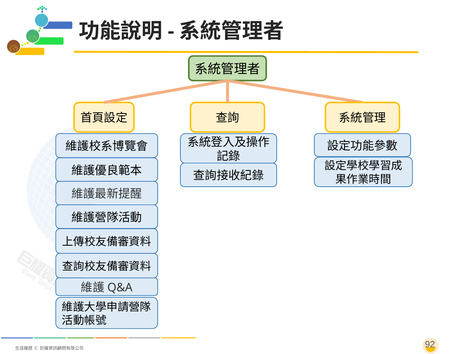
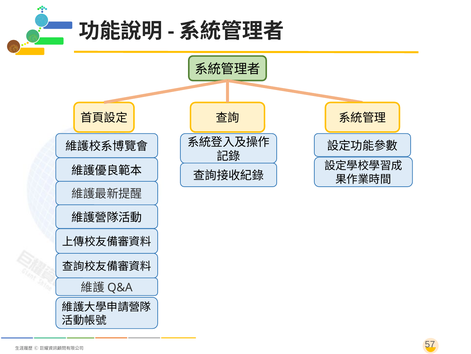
92: 92 -> 57
